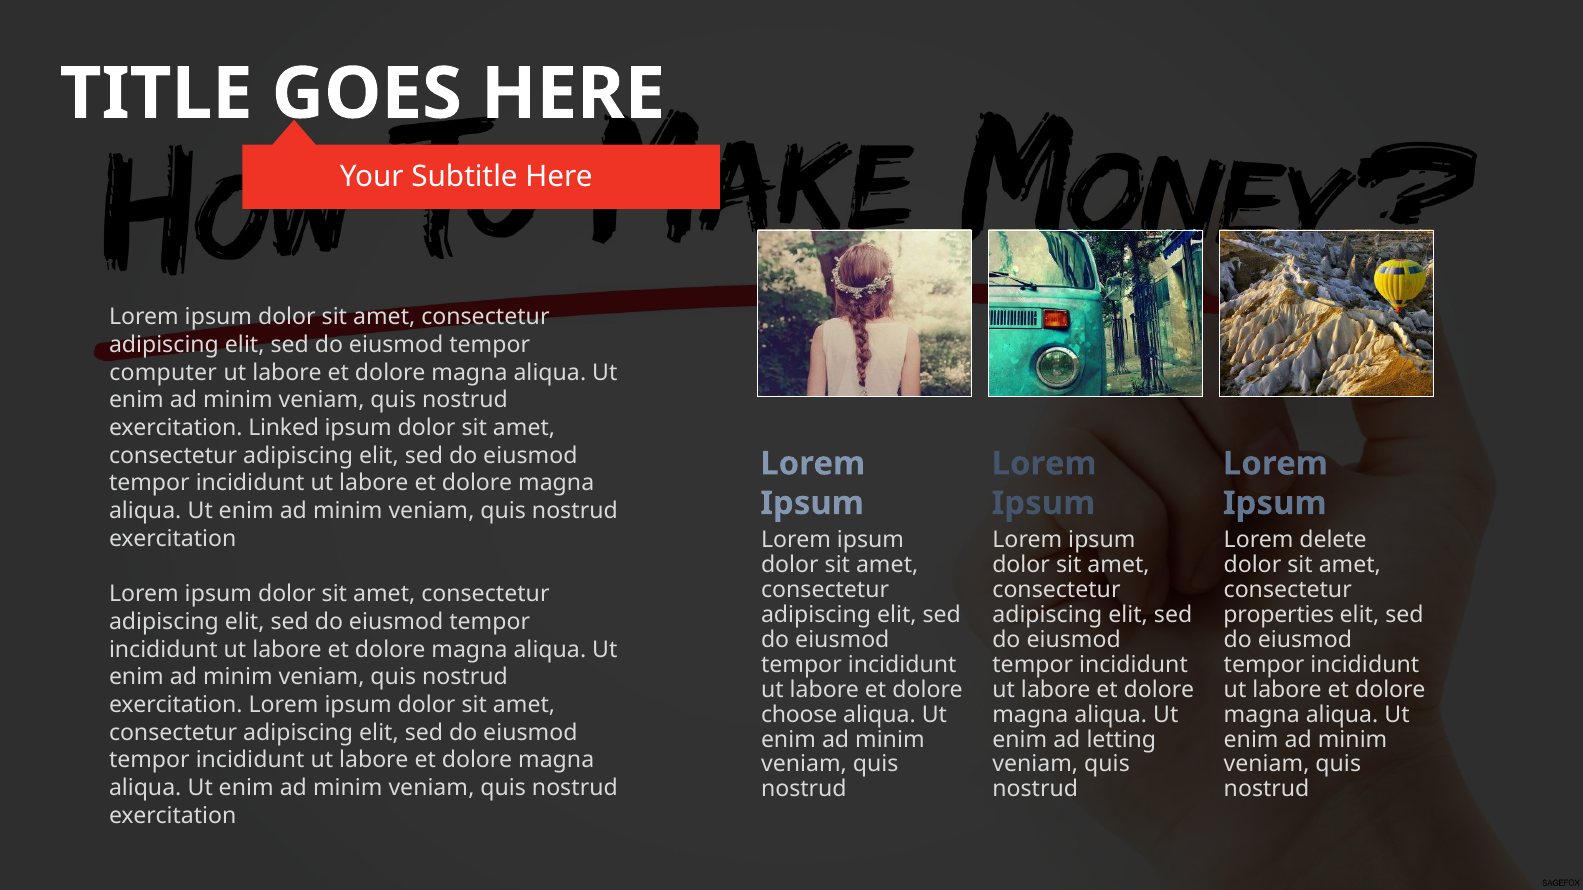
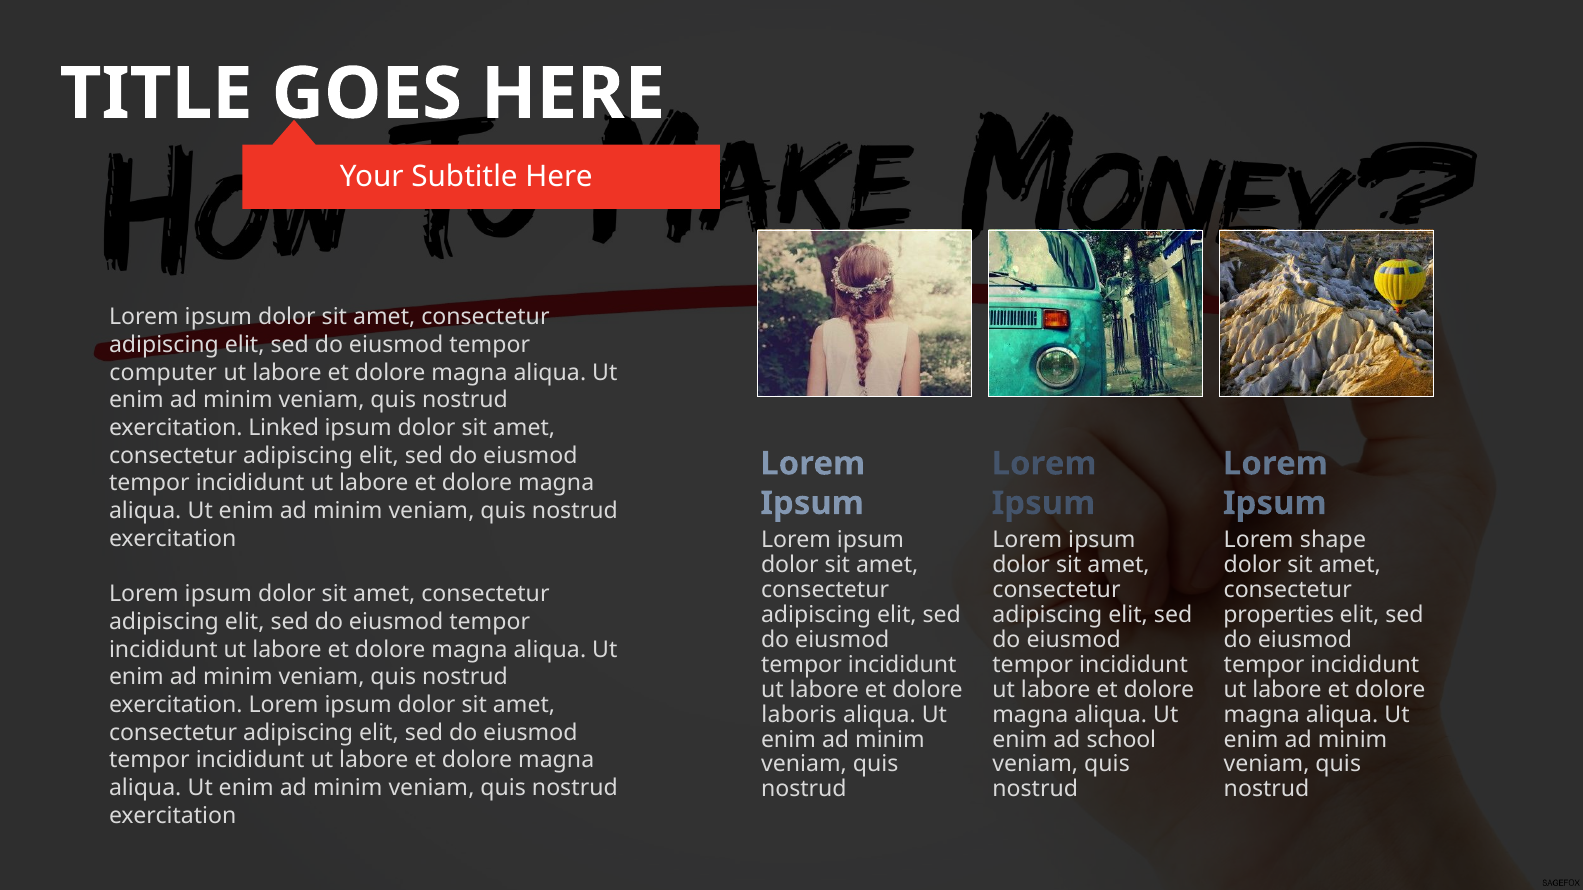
delete: delete -> shape
choose: choose -> laboris
letting: letting -> school
